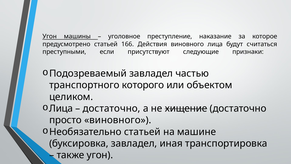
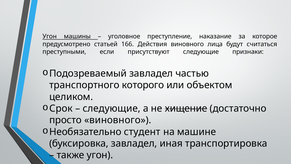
Лица at (61, 108): Лица -> Срок
достаточно at (112, 108): достаточно -> следующие
Необязательно статьей: статьей -> студент
